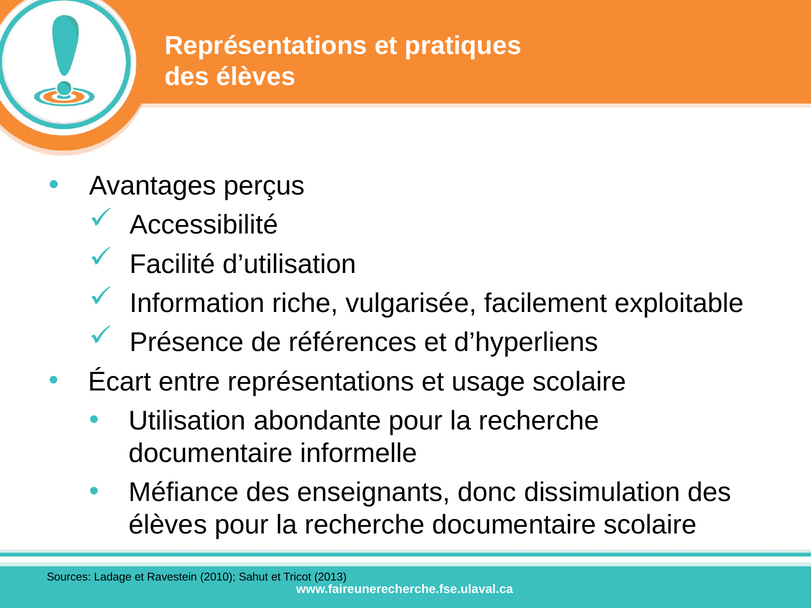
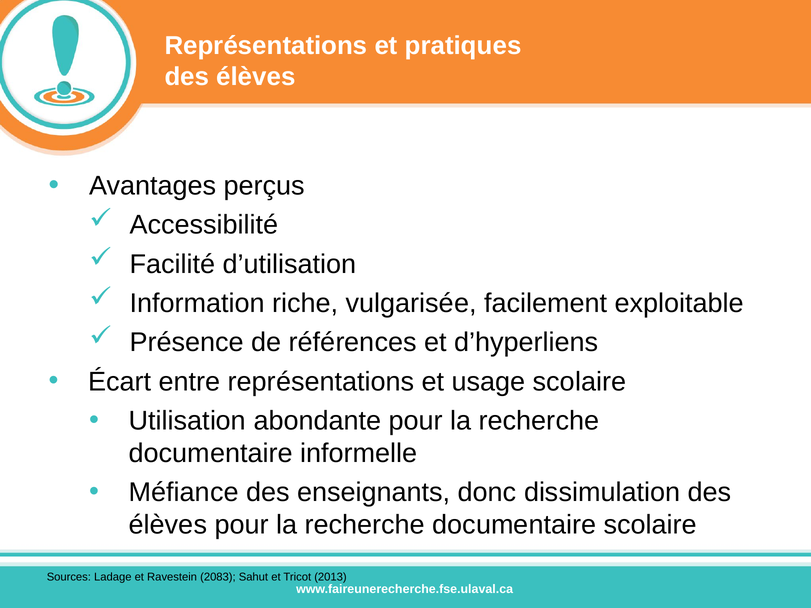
2010: 2010 -> 2083
